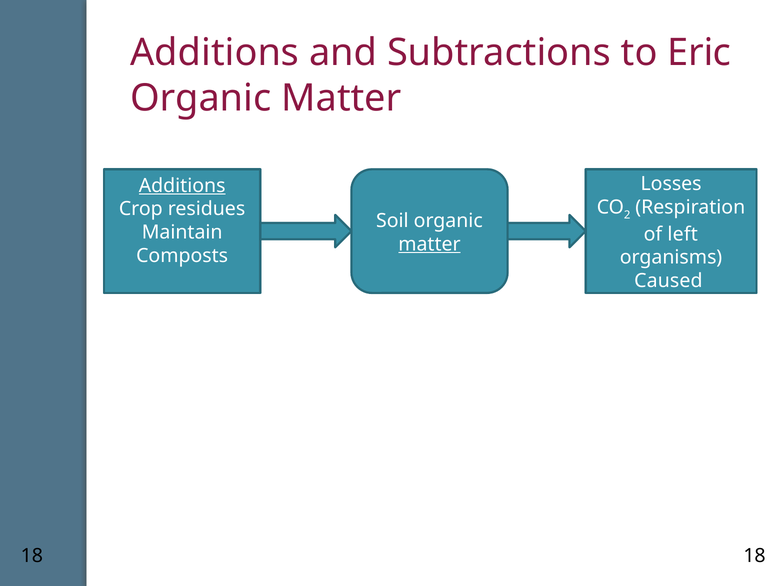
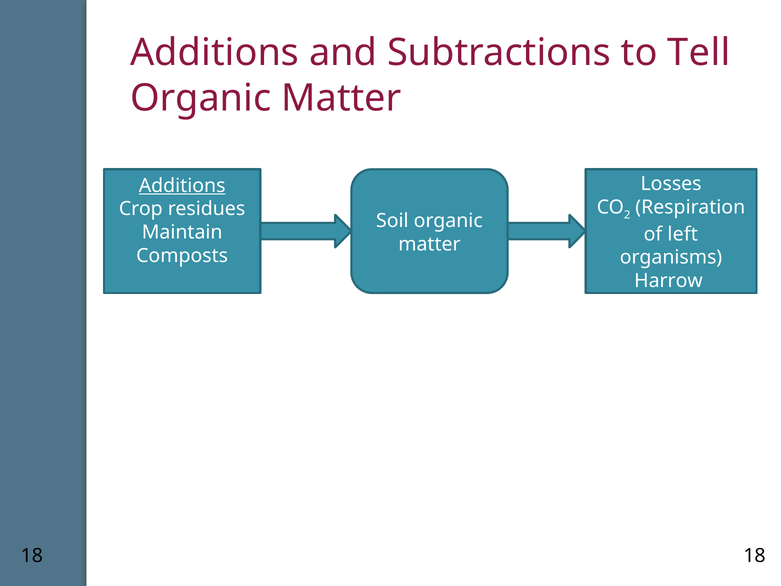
Eric: Eric -> Tell
matter at (429, 244) underline: present -> none
Caused: Caused -> Harrow
